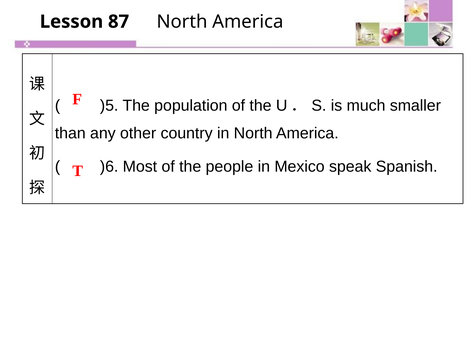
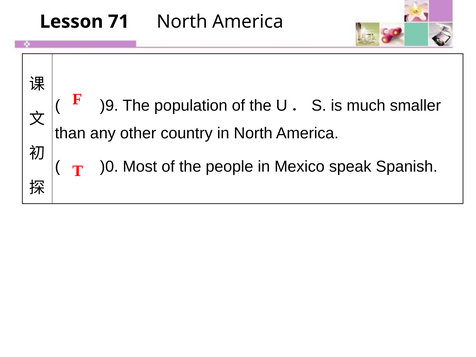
87: 87 -> 71
)5: )5 -> )9
)6: )6 -> )0
